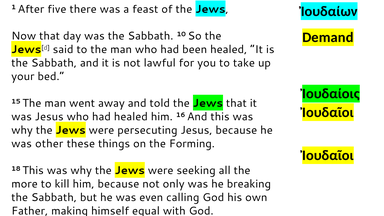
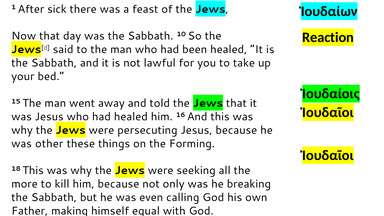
five: five -> sick
Demand: Demand -> Reaction
